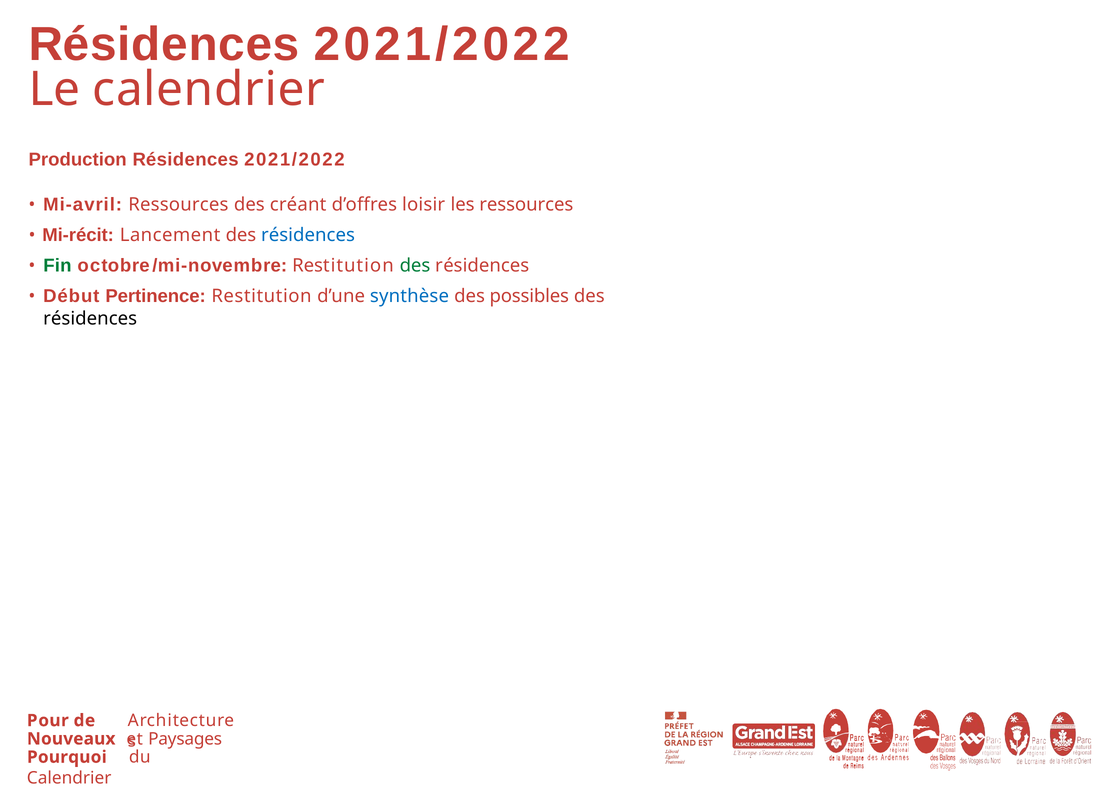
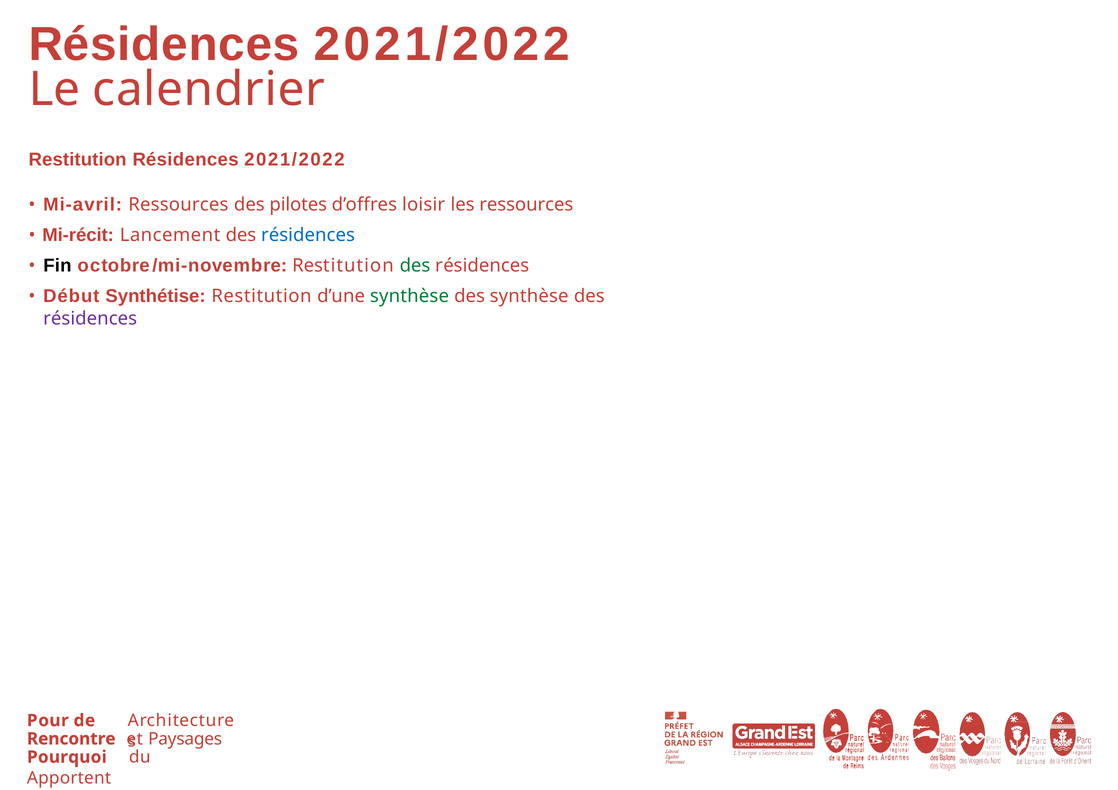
Production at (78, 160): Production -> Restitution
créant: créant -> pilotes
Fin colour: green -> black
Pertinence: Pertinence -> Synthétise
synthèse at (409, 296) colour: blue -> green
des possibles: possibles -> synthèse
résidences at (90, 319) colour: black -> purple
Nouveaux: Nouveaux -> Rencontre
Calendrier at (69, 778): Calendrier -> Apportent
